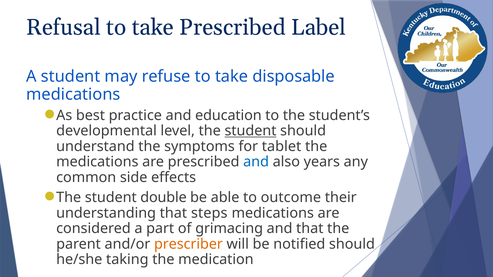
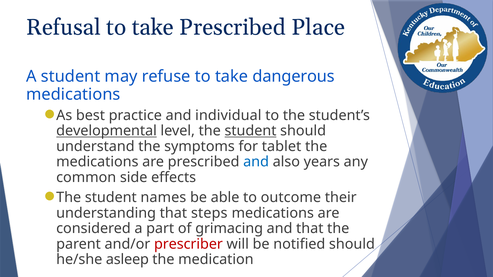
Label: Label -> Place
disposable: disposable -> dangerous
education: education -> individual
developmental underline: none -> present
double: double -> names
prescriber colour: orange -> red
taking: taking -> asleep
